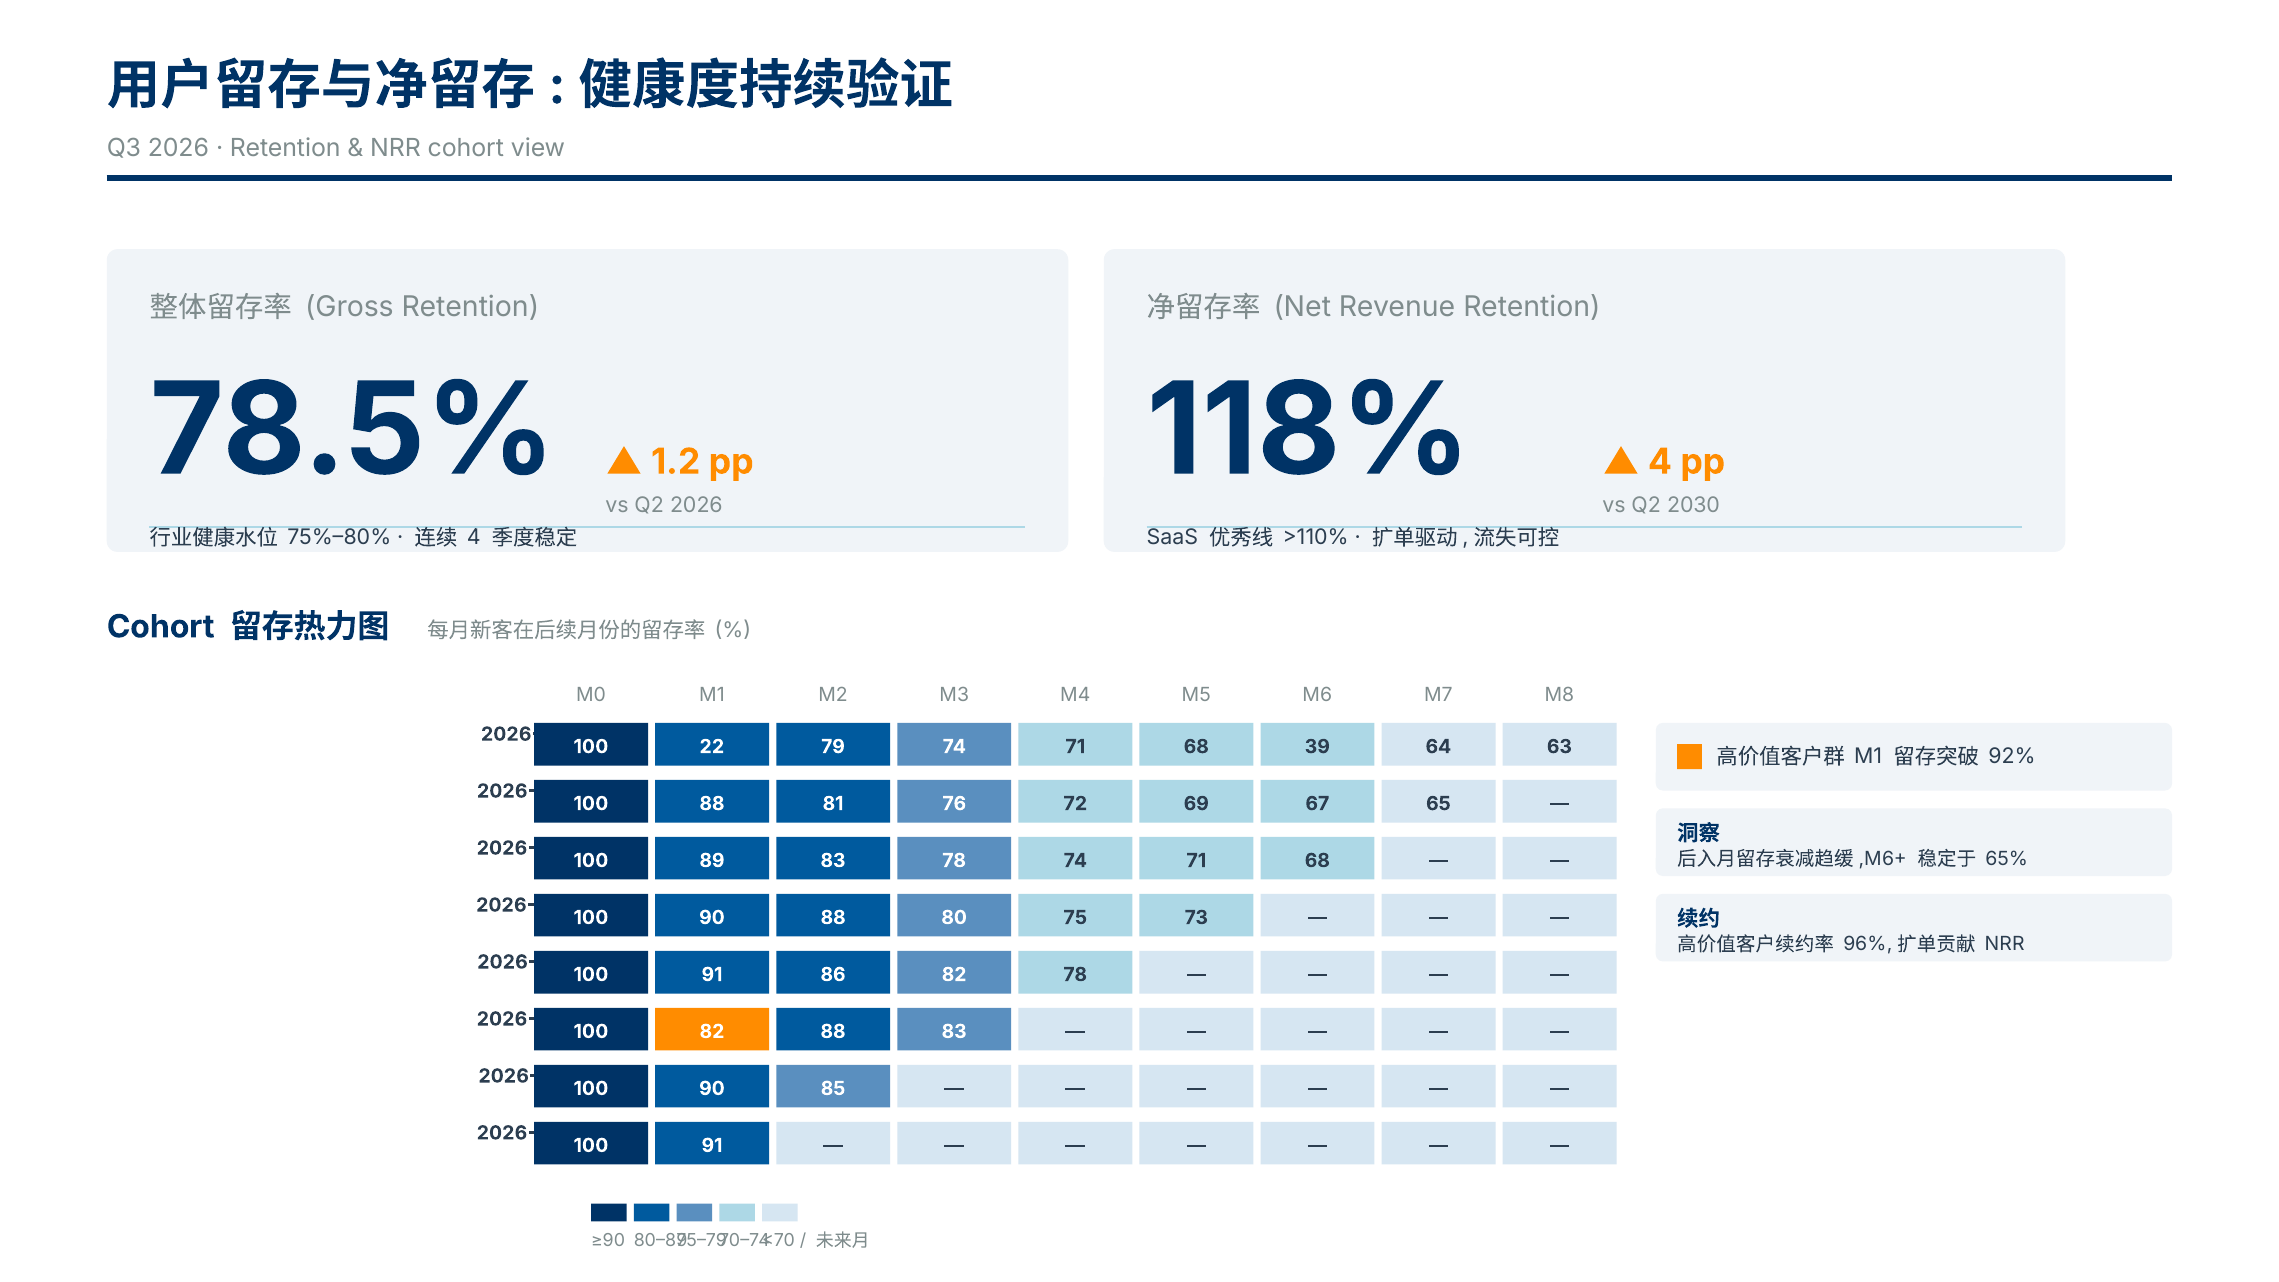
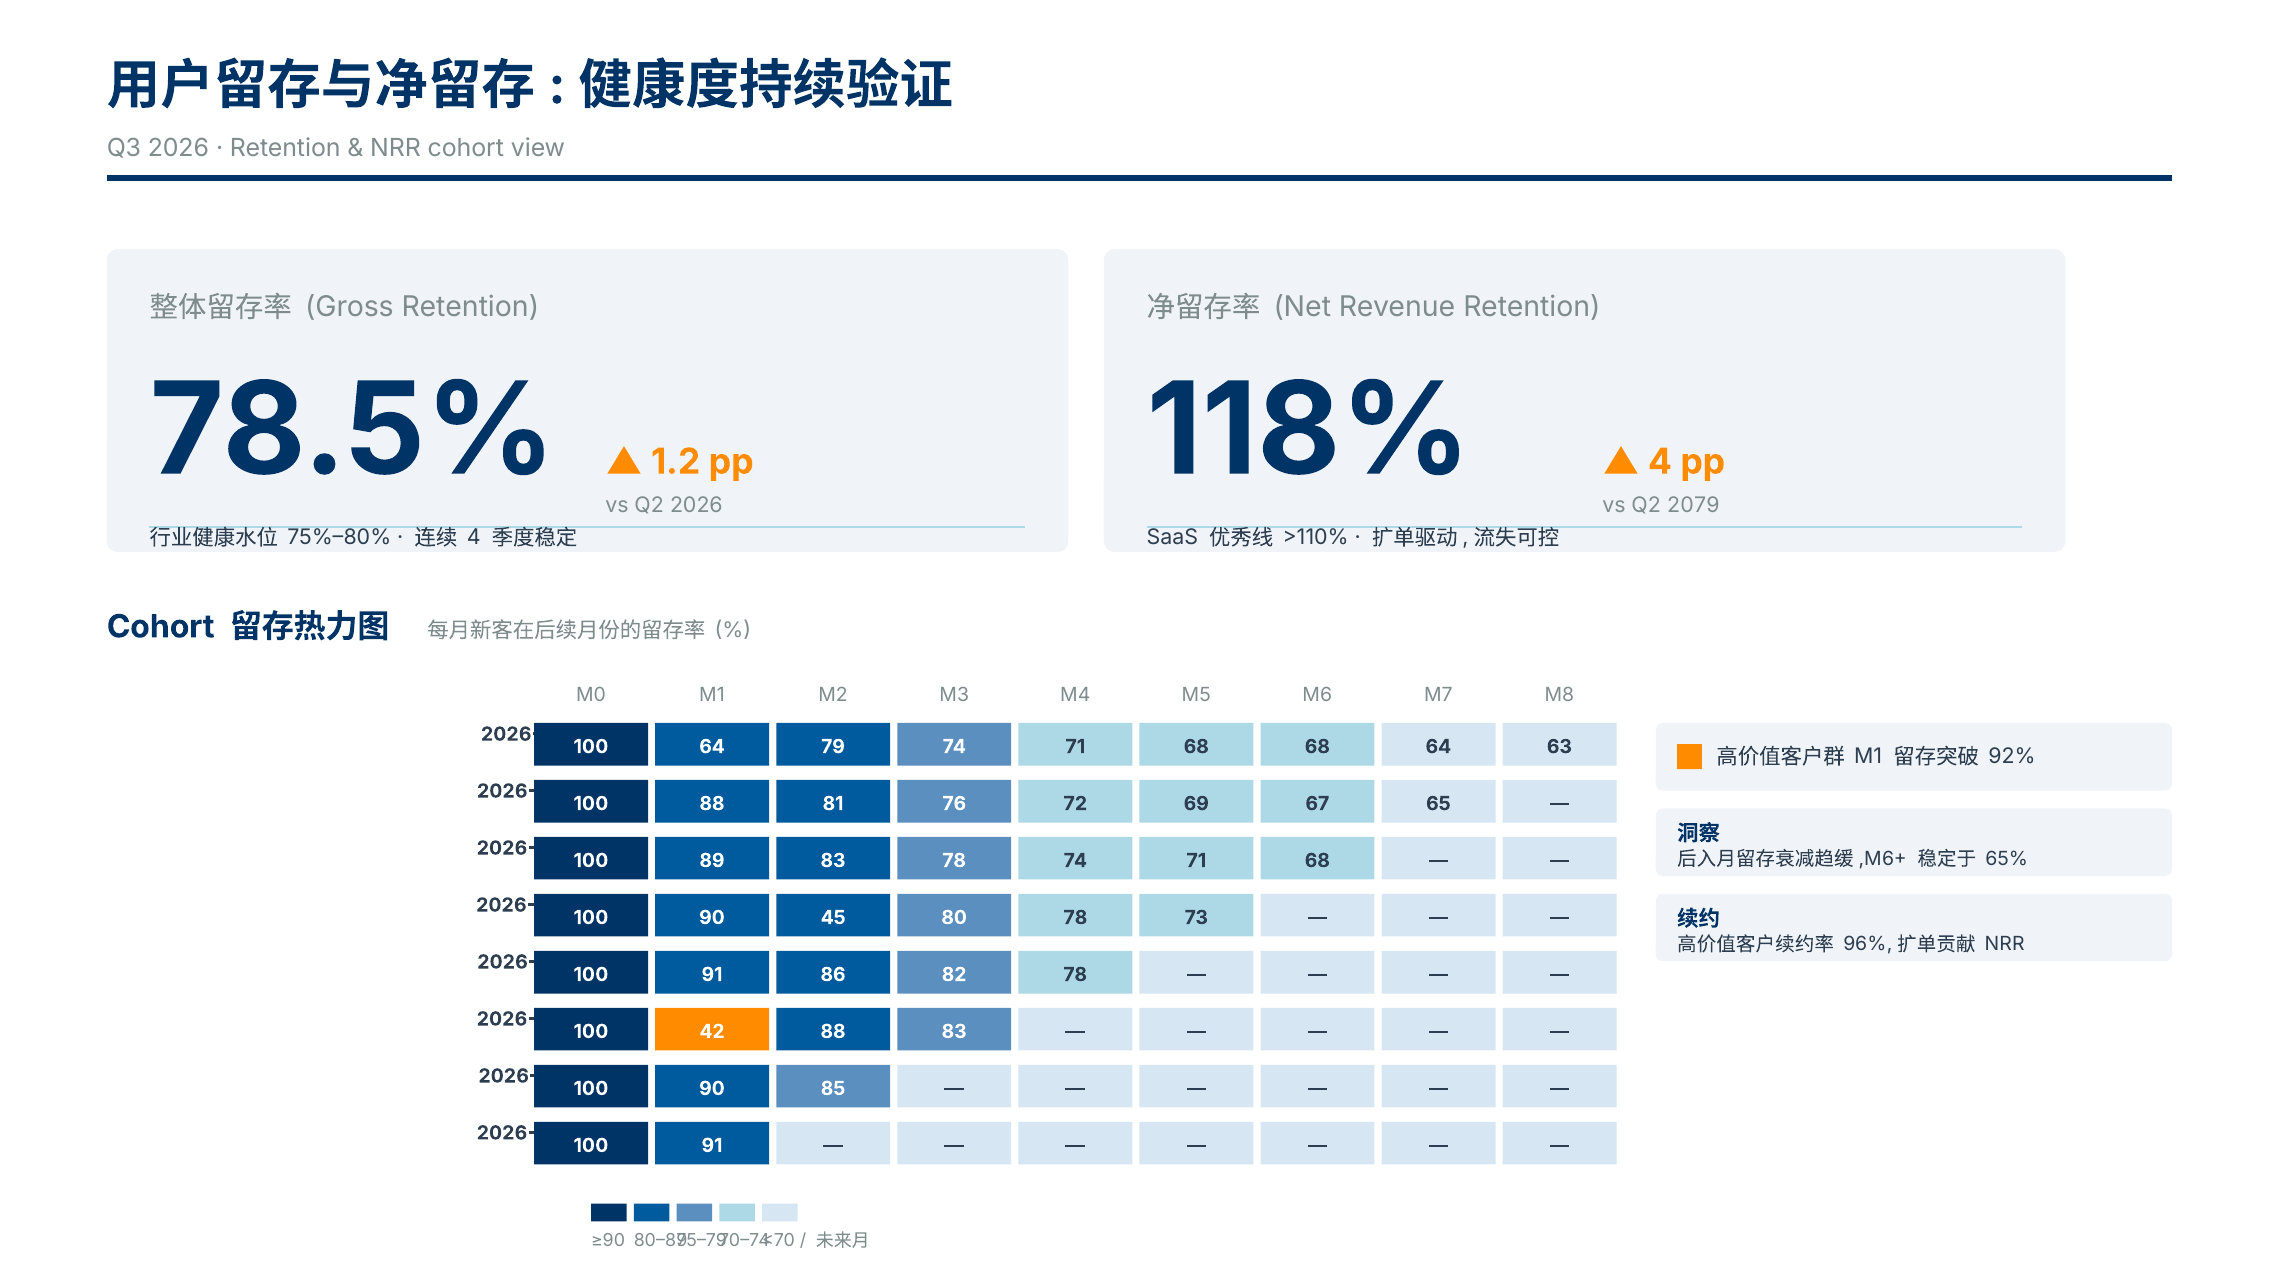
2030: 2030 -> 2079
100 22: 22 -> 64
68 39: 39 -> 68
90 88: 88 -> 45
80 75: 75 -> 78
100 82: 82 -> 42
